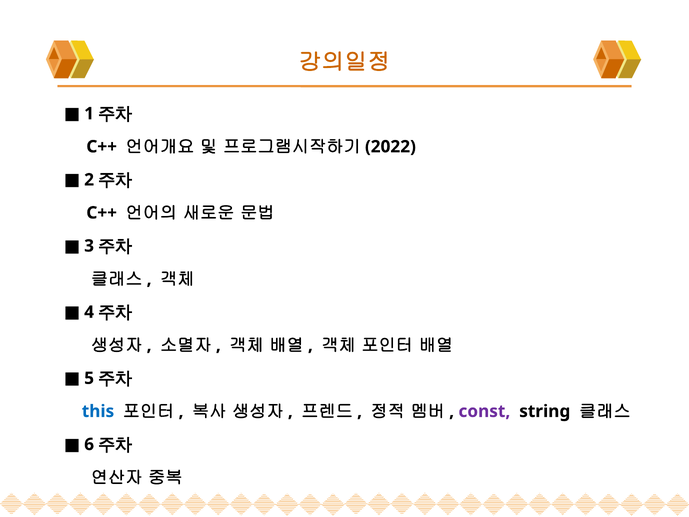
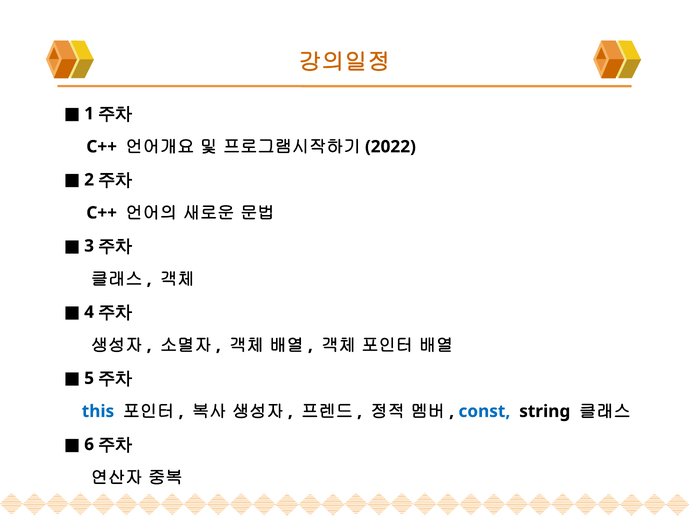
const colour: purple -> blue
